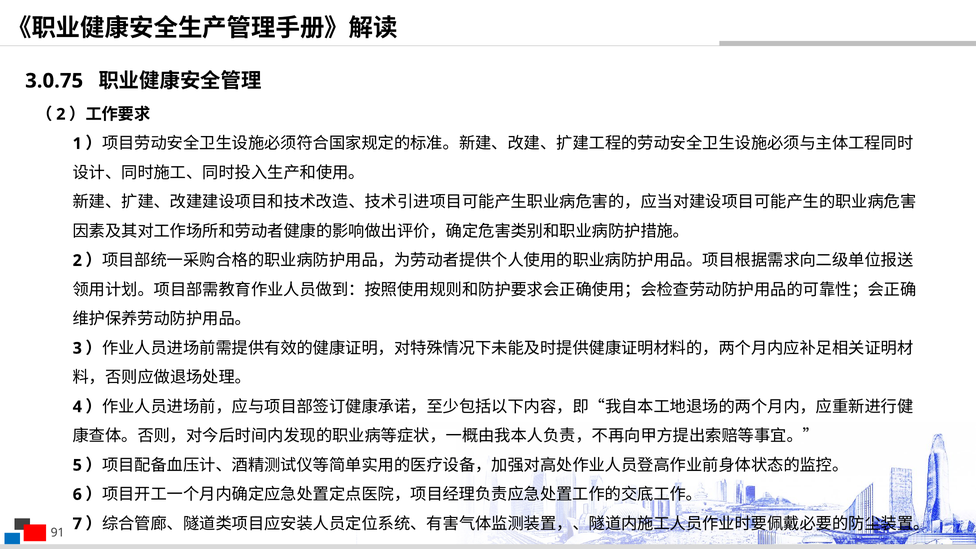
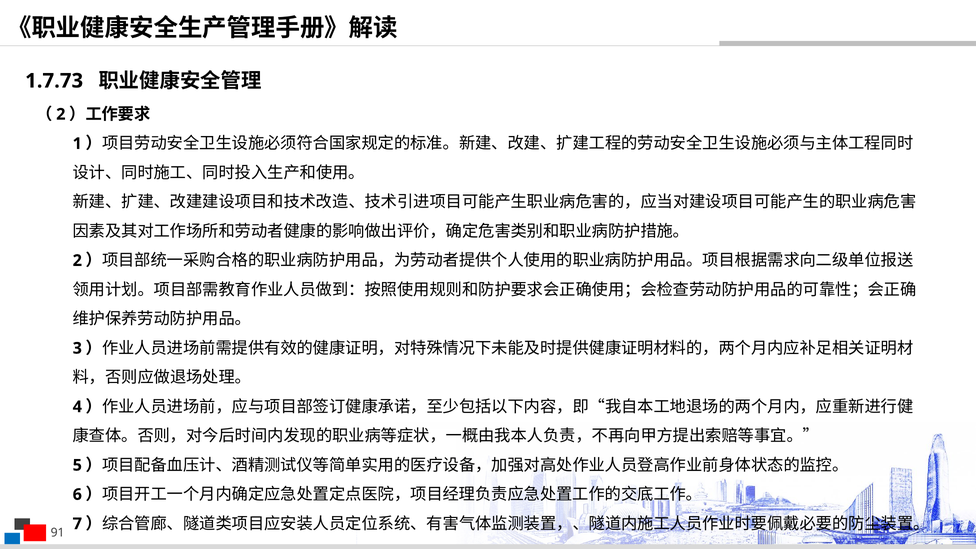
3.0.75: 3.0.75 -> 1.7.73
